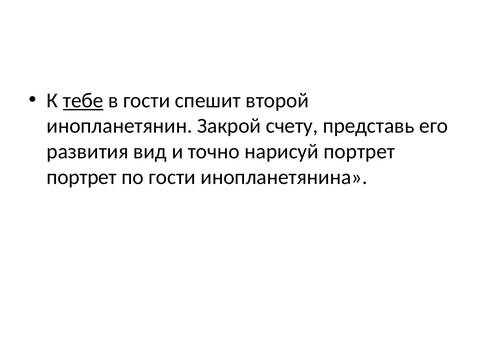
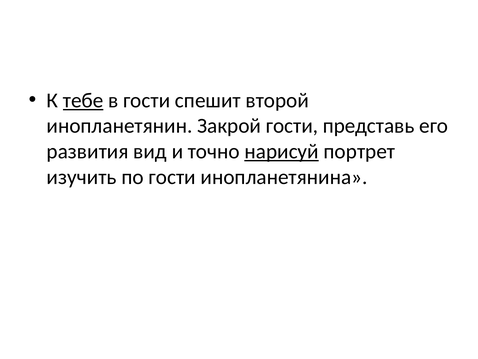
Закрой счету: счету -> гости
нарисуй underline: none -> present
портрет at (82, 177): портрет -> изучить
